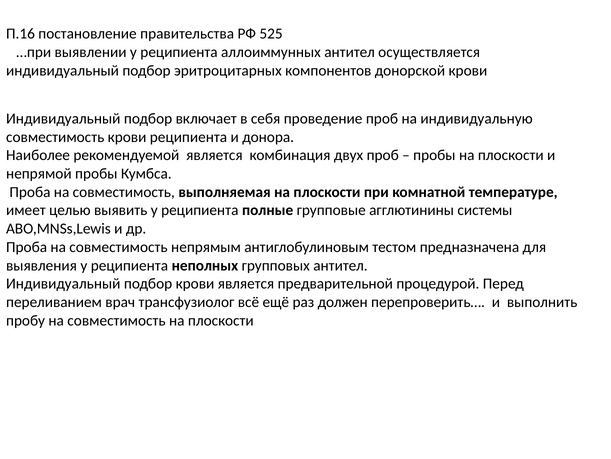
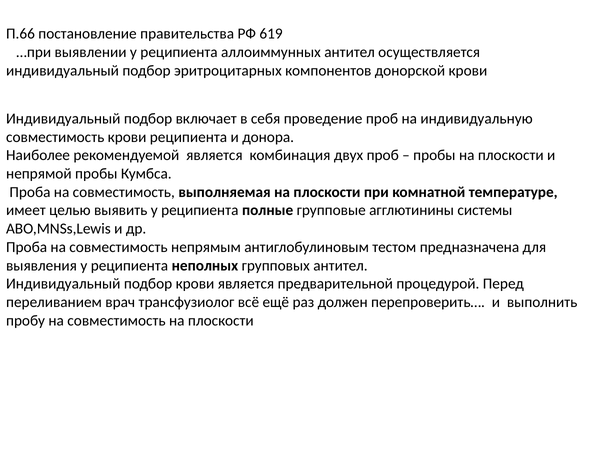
П.16: П.16 -> П.66
525: 525 -> 619
